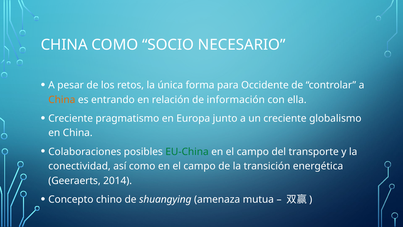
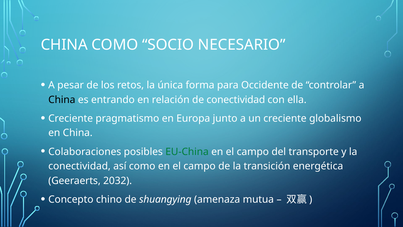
China at (62, 100) colour: orange -> black
de información: información -> conectividad
2014: 2014 -> 2032
